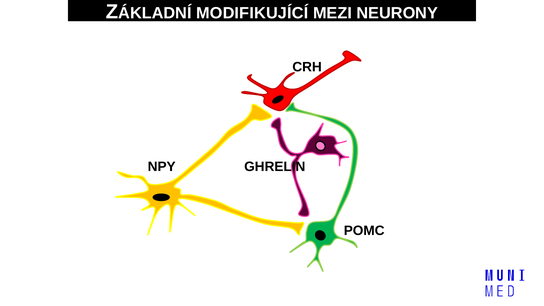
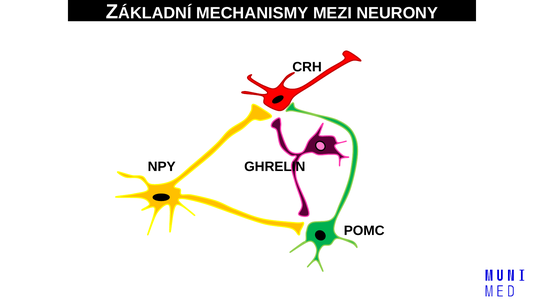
MODIFIKUJÍCÍ: MODIFIKUJÍCÍ -> MECHANISMY
